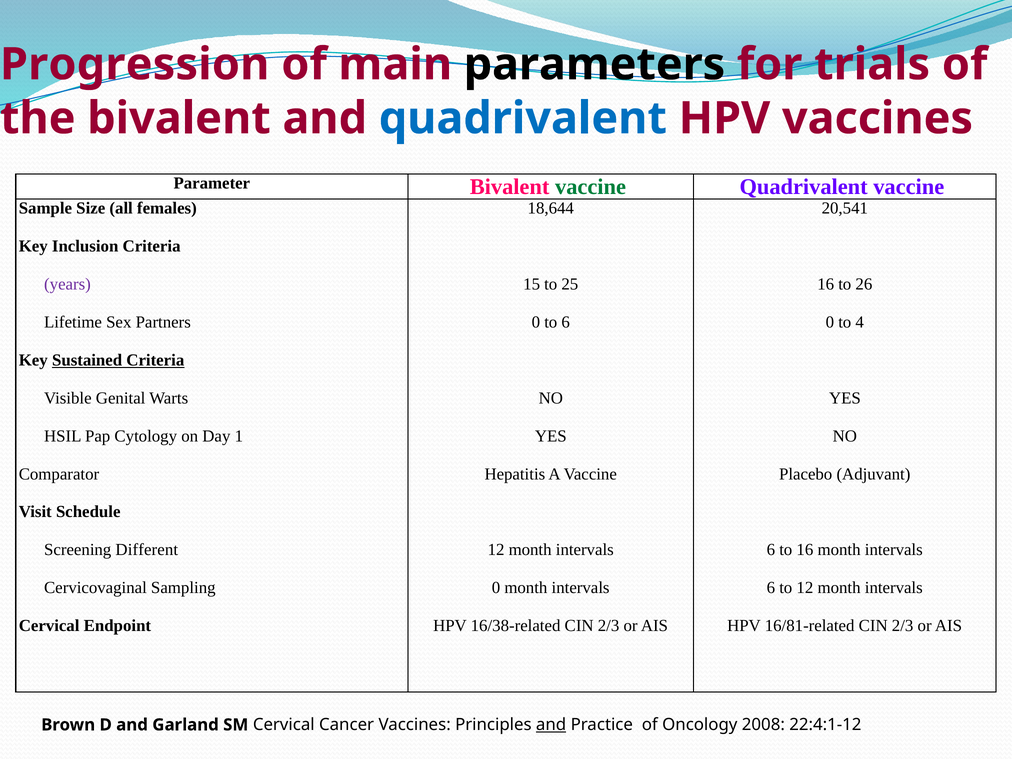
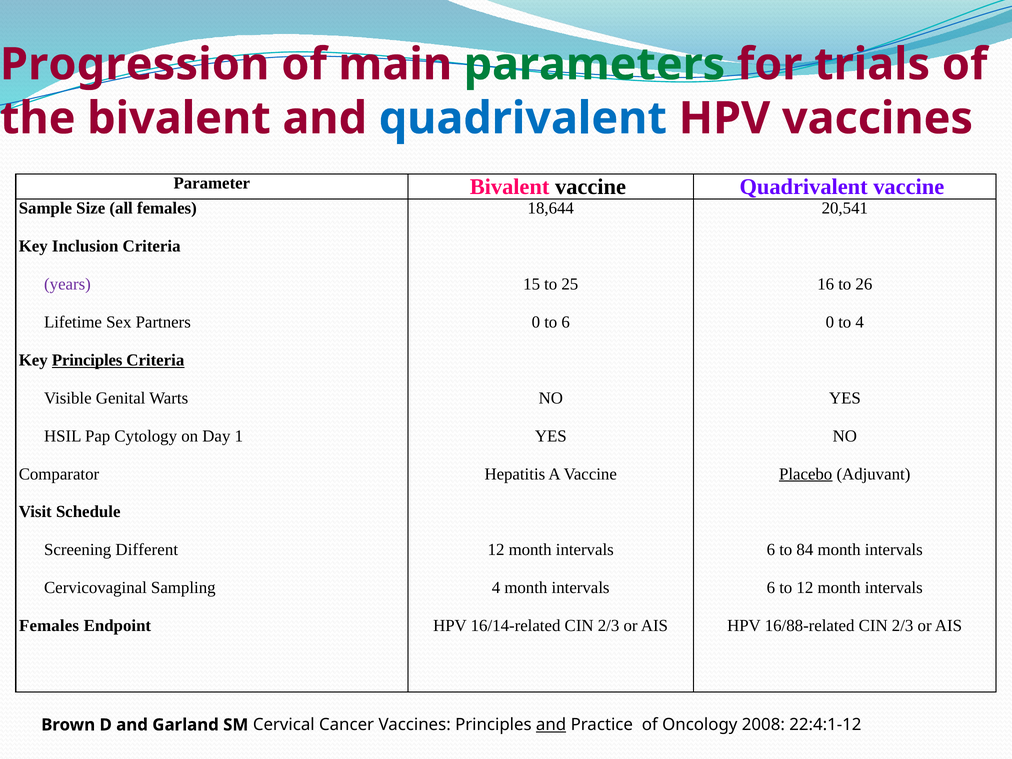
parameters colour: black -> green
vaccine at (591, 187) colour: green -> black
Key Sustained: Sustained -> Principles
Placebo underline: none -> present
to 16: 16 -> 84
Sampling 0: 0 -> 4
Cervical at (49, 626): Cervical -> Females
16/38-related: 16/38-related -> 16/14-related
16/81-related: 16/81-related -> 16/88-related
